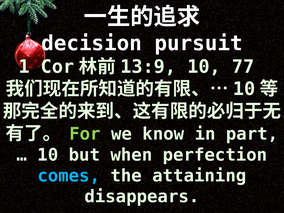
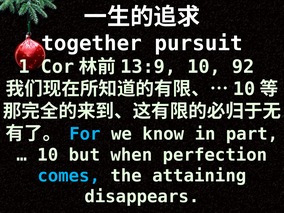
decision: decision -> together
77: 77 -> 92
For colour: light green -> light blue
